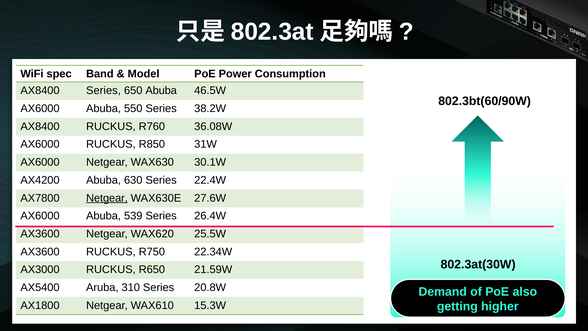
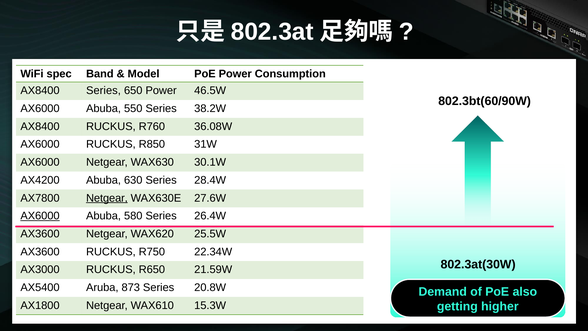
650 Abuba: Abuba -> Power
22.4W: 22.4W -> 28.4W
AX6000 at (40, 216) underline: none -> present
539: 539 -> 580
310: 310 -> 873
